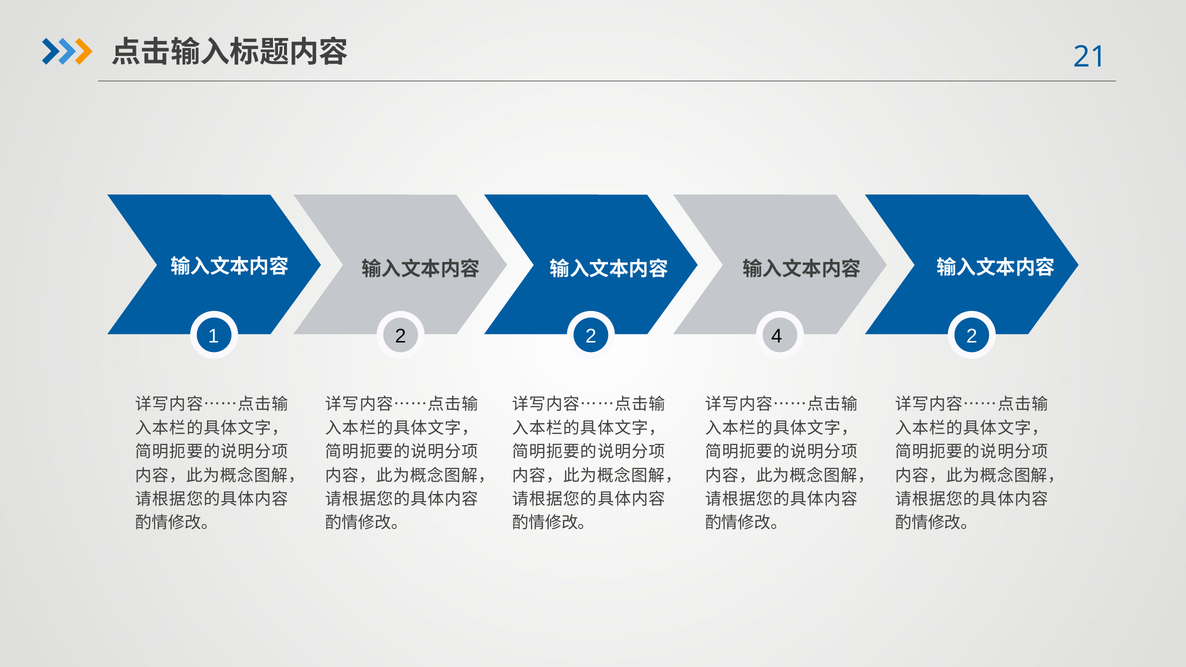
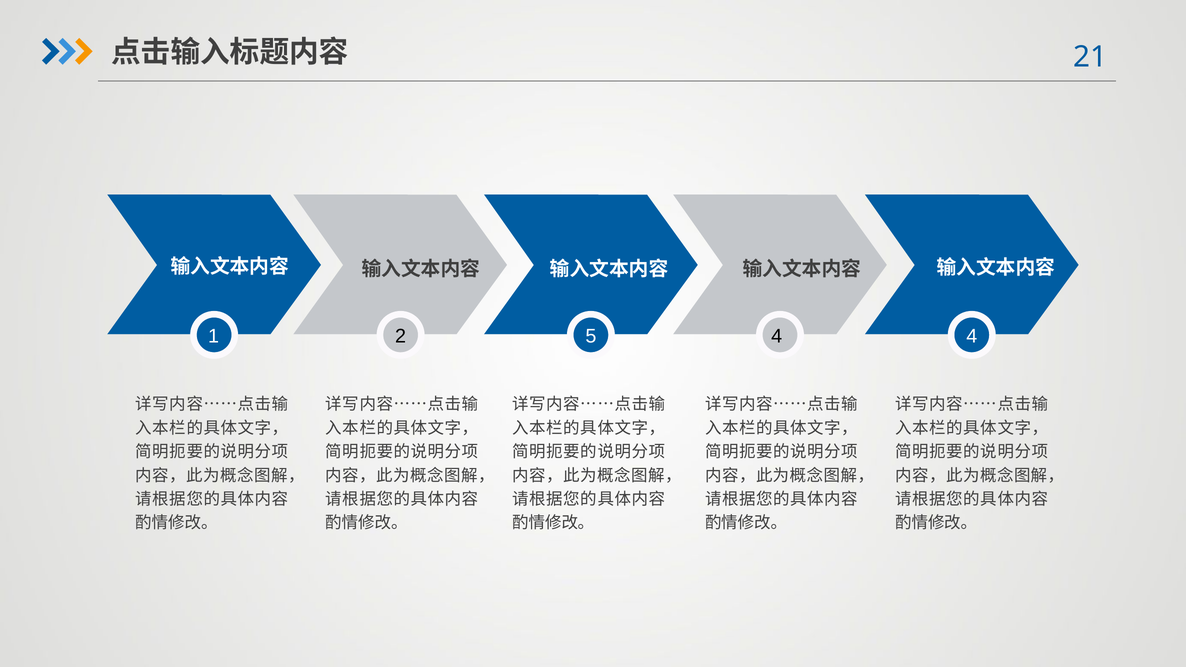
2 2: 2 -> 5
4 2: 2 -> 4
